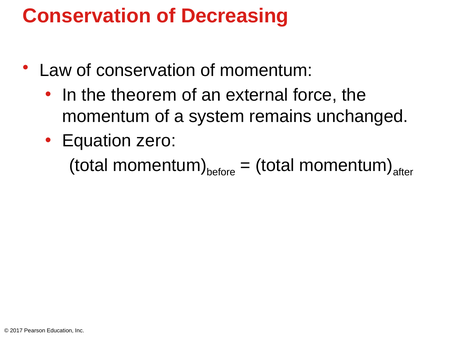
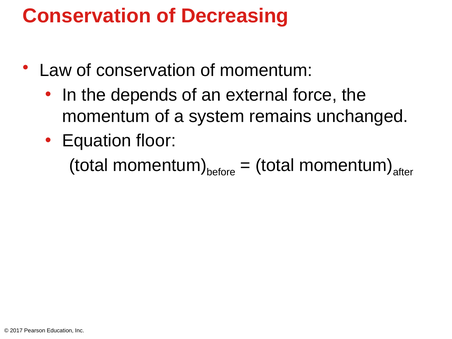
theorem: theorem -> depends
zero: zero -> floor
